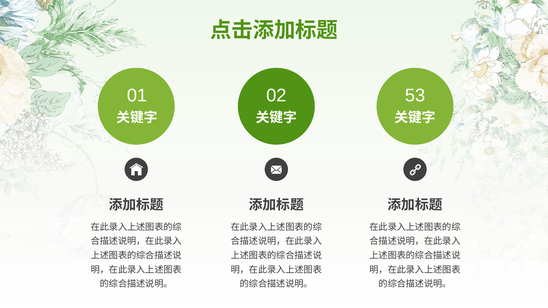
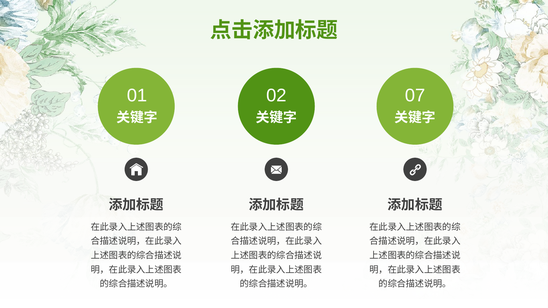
53: 53 -> 07
